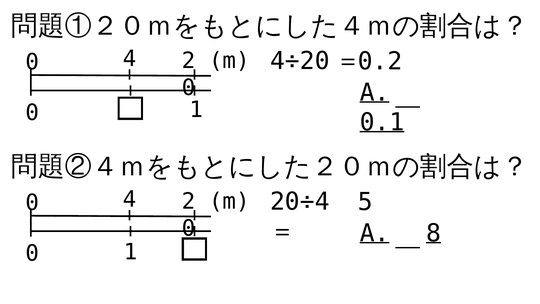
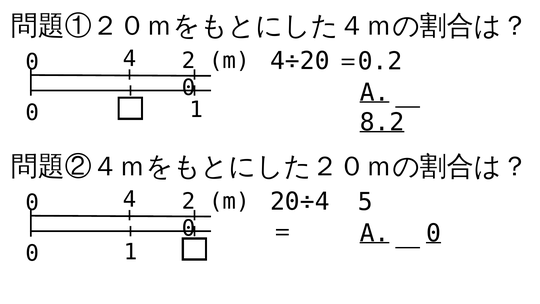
0.1: 0.1 -> 8.2
A 8: 8 -> 0
